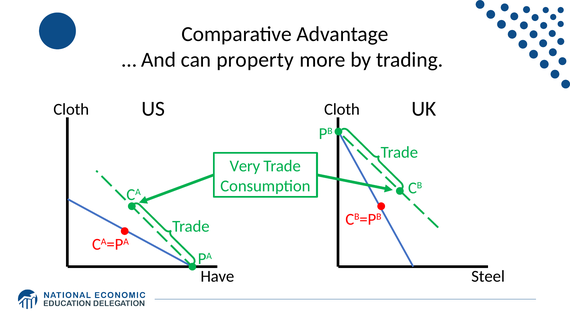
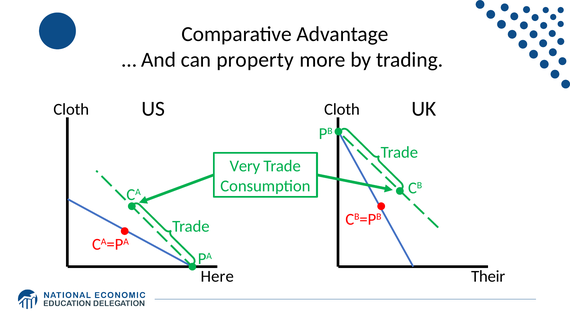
Have: Have -> Here
Steel: Steel -> Their
